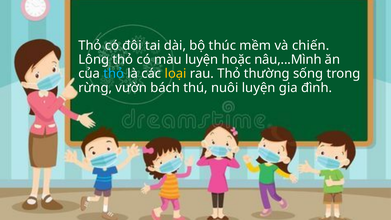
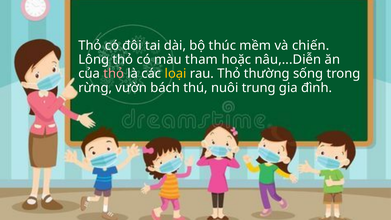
màu luyện: luyện -> tham
nâu,...Mình: nâu,...Mình -> nâu,...Diễn
thỏ at (114, 74) colour: light blue -> pink
nuôi luyện: luyện -> trung
